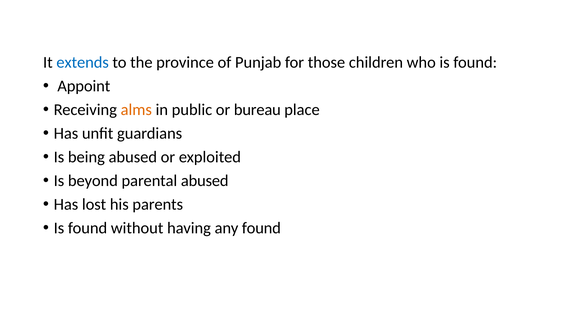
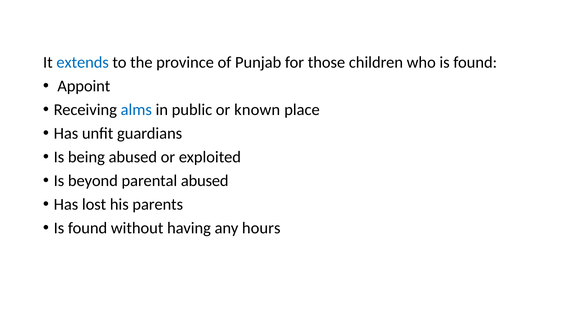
alms colour: orange -> blue
bureau: bureau -> known
any found: found -> hours
